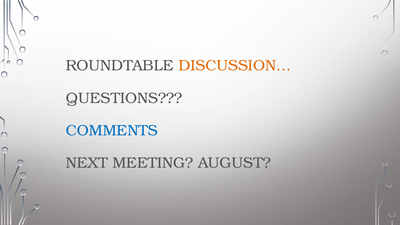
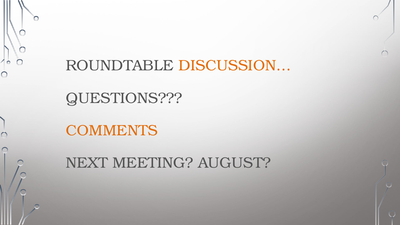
COMMENTS colour: blue -> orange
